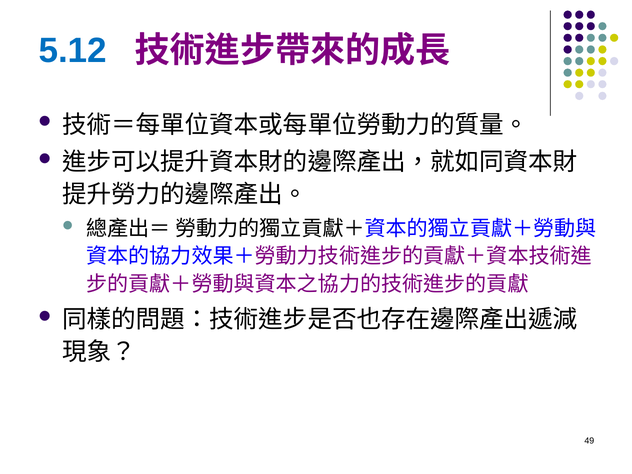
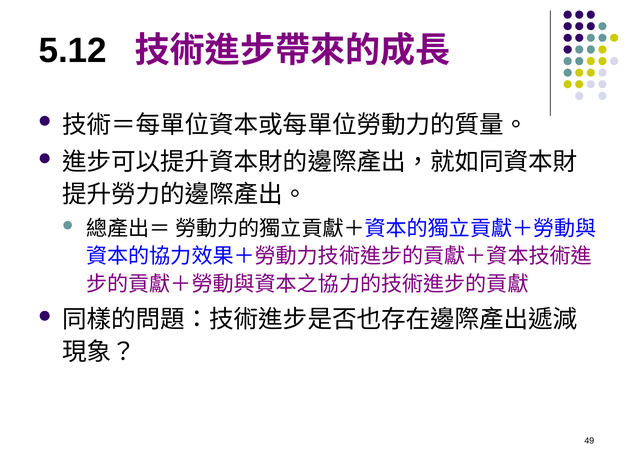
5.12 colour: blue -> black
